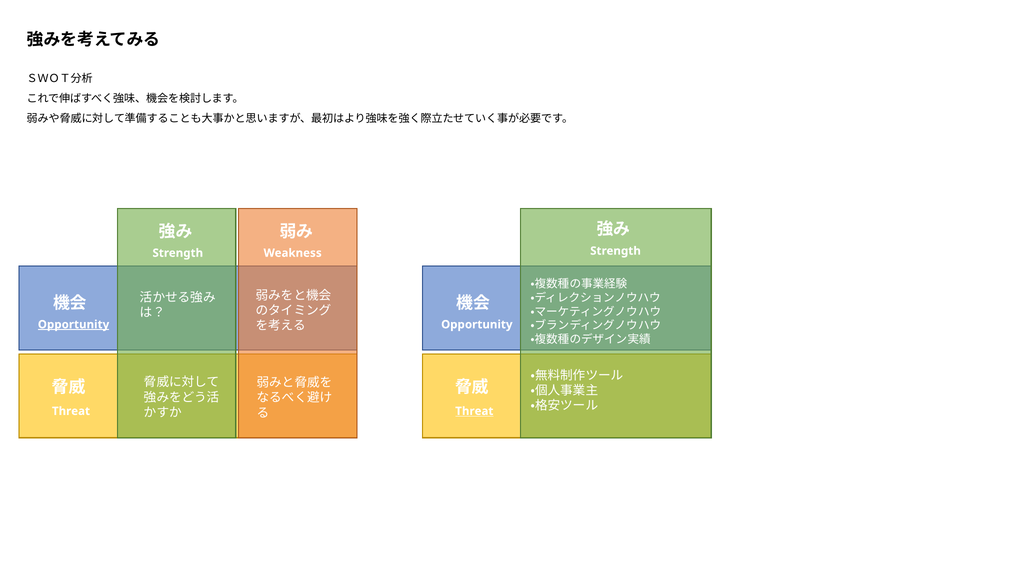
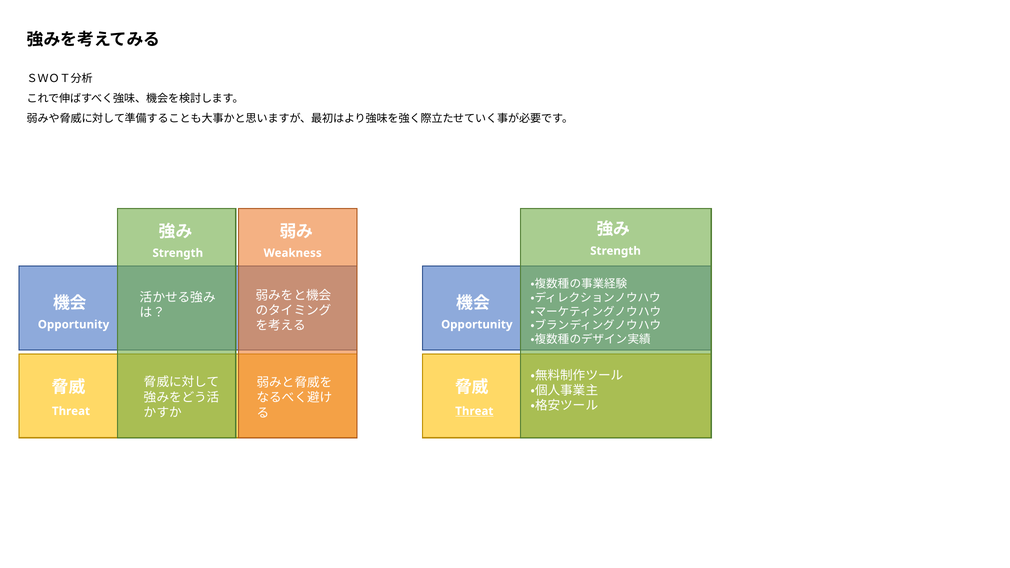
Opportunity at (74, 325) underline: present -> none
